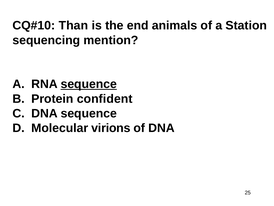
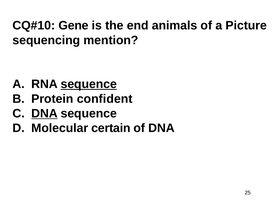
Than: Than -> Gene
Station: Station -> Picture
DNA at (45, 113) underline: none -> present
virions: virions -> certain
